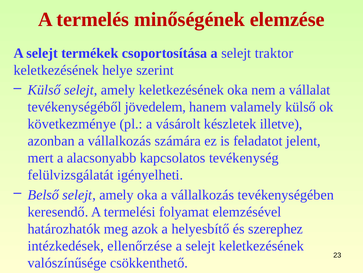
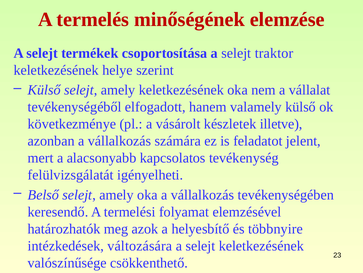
jövedelem: jövedelem -> elfogadott
szerephez: szerephez -> többnyire
ellenőrzése: ellenőrzése -> változására
